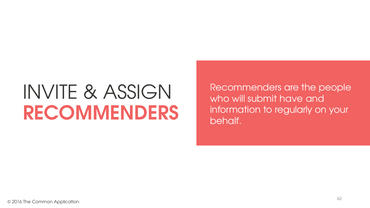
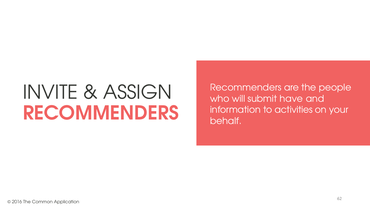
regularly: regularly -> activities
